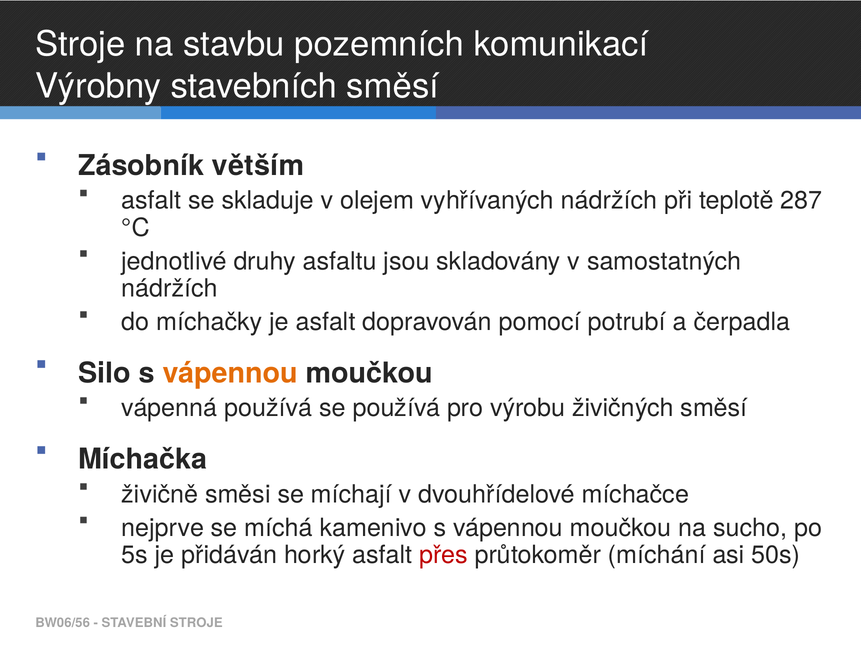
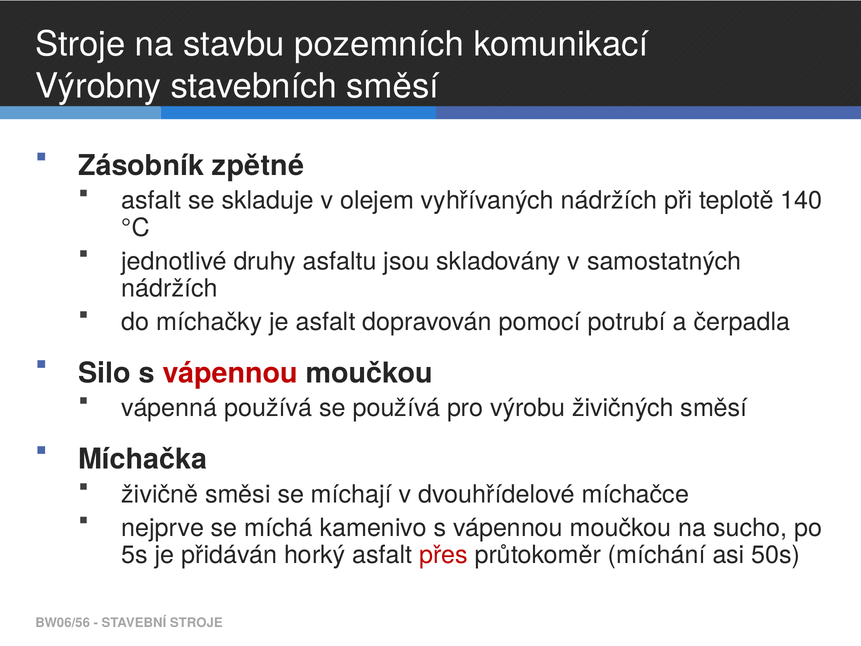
větším: větším -> zpětné
287: 287 -> 140
vápennou at (230, 373) colour: orange -> red
